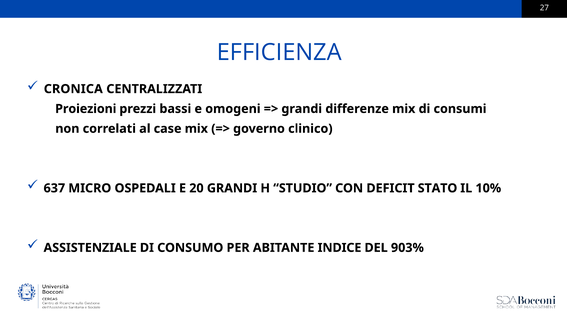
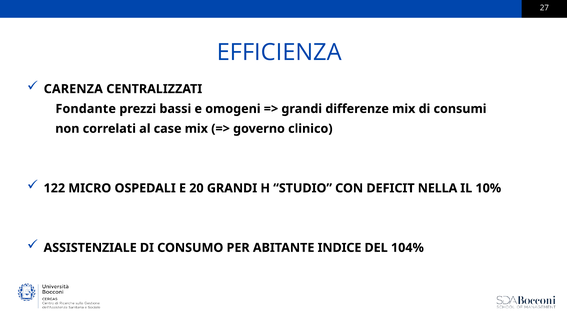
CRONICA: CRONICA -> CARENZA
Proiezioni: Proiezioni -> Fondante
637: 637 -> 122
STATO: STATO -> NELLA
903%: 903% -> 104%
